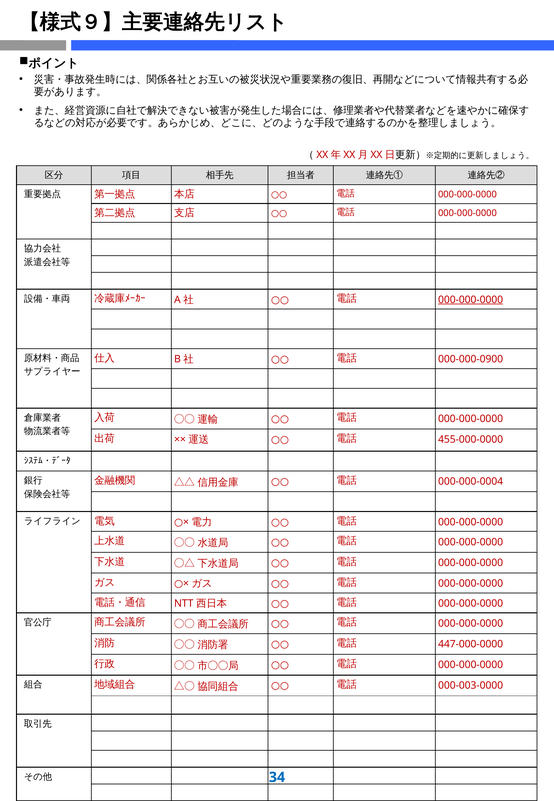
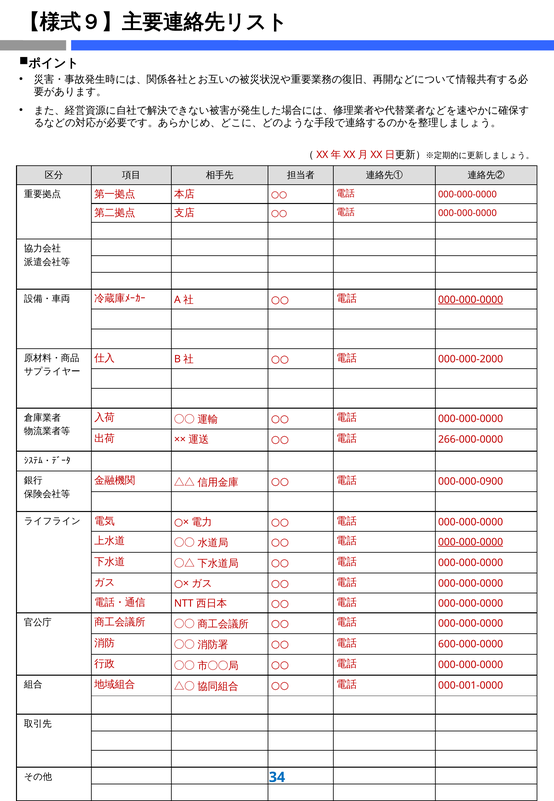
000-000-0900: 000-000-0900 -> 000-000-2000
455-000-0000: 455-000-0000 -> 266-000-0000
000-000-0004: 000-000-0004 -> 000-000-0900
000-000-0000 at (471, 541) underline: none -> present
447-000-0000: 447-000-0000 -> 600-000-0000
000-003-0000: 000-003-0000 -> 000-001-0000
